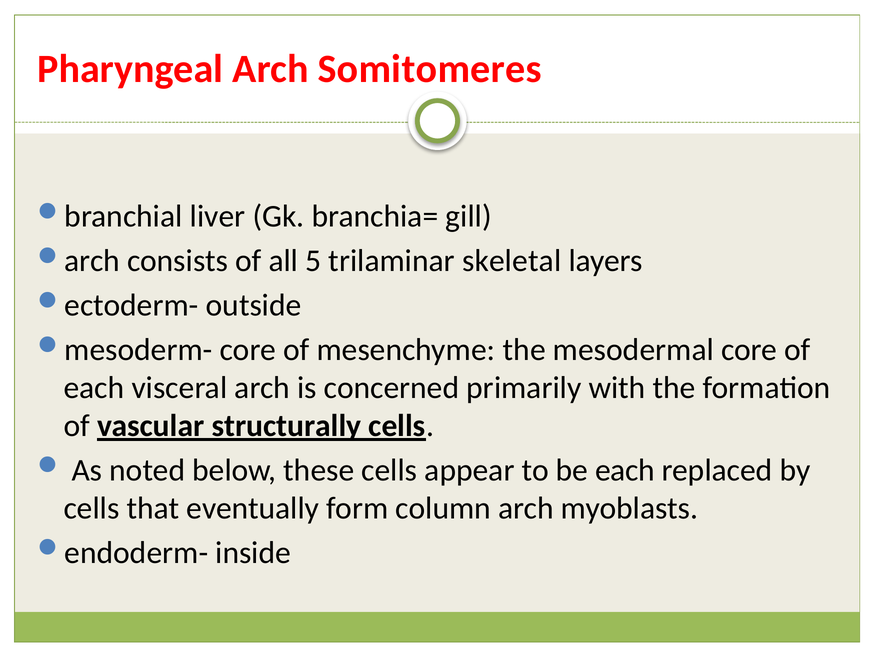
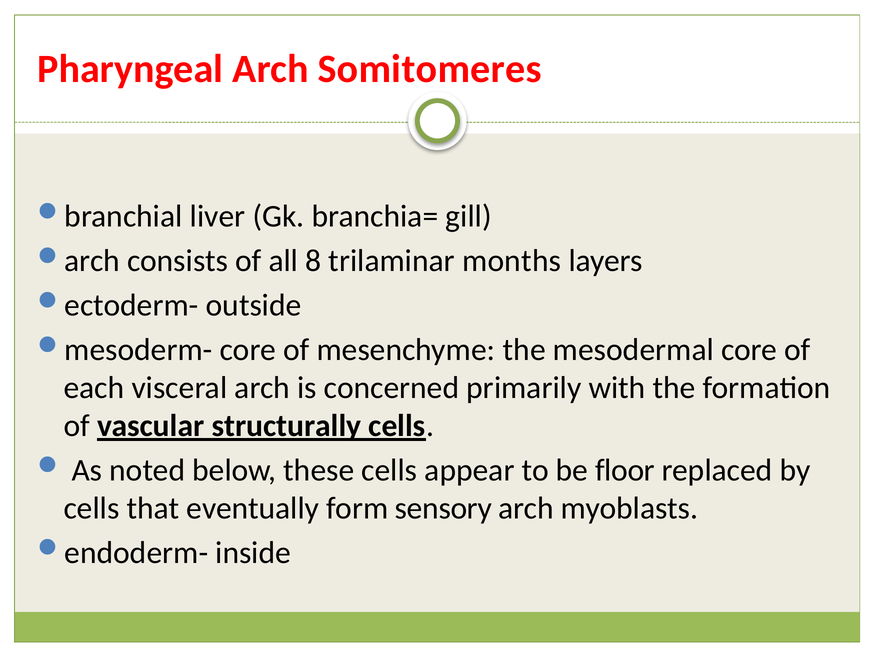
5: 5 -> 8
skeletal: skeletal -> months
be each: each -> floor
column: column -> sensory
